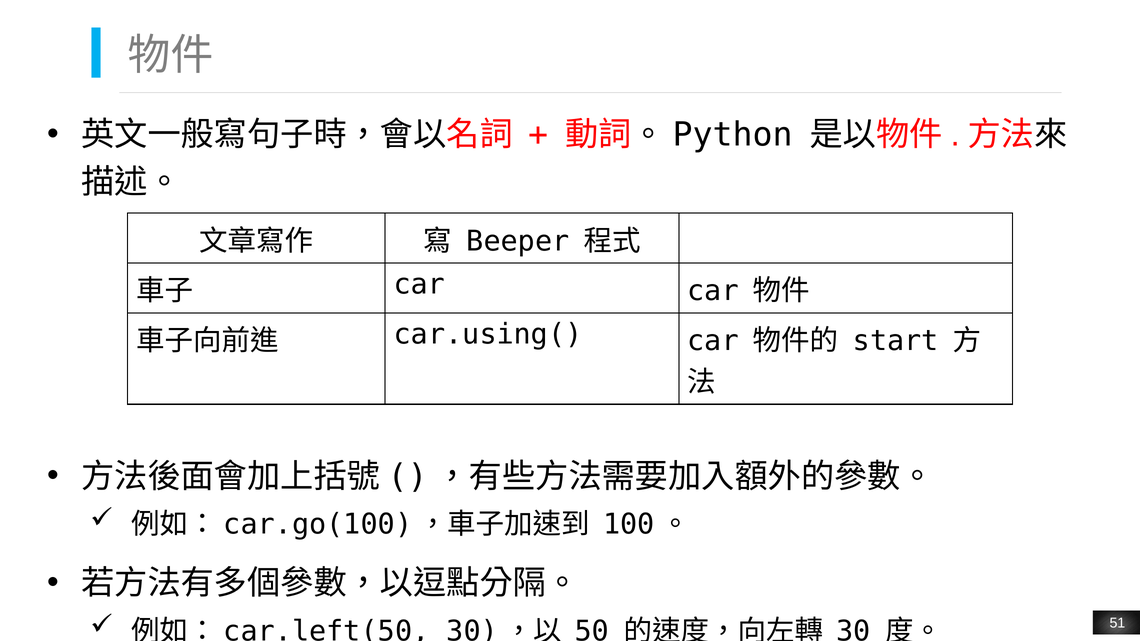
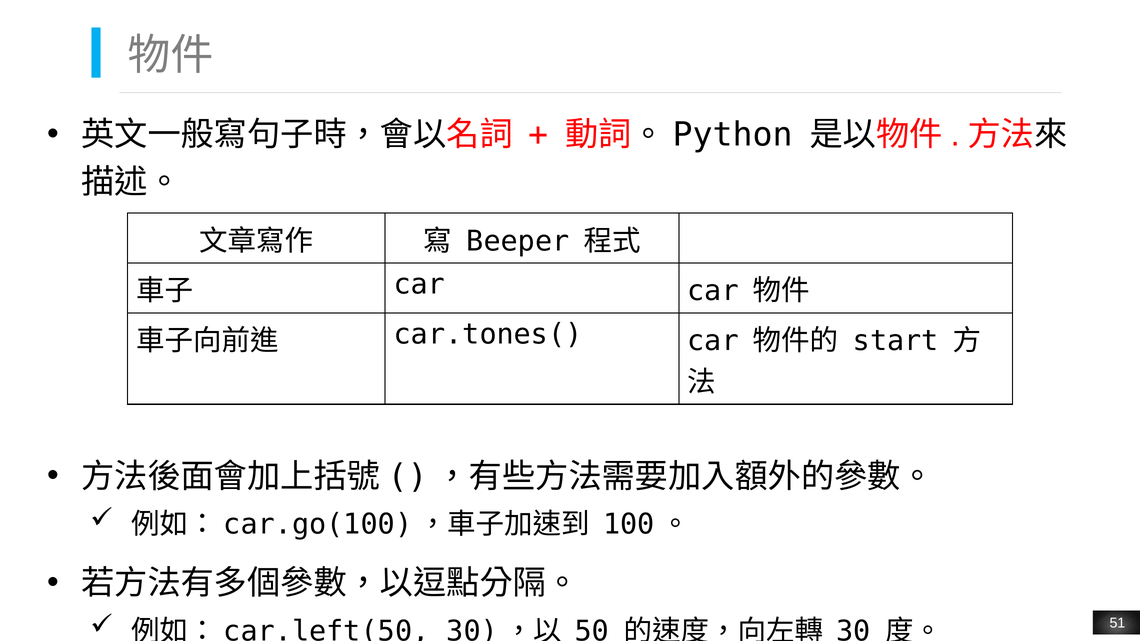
car.using(: car.using( -> car.tones(
